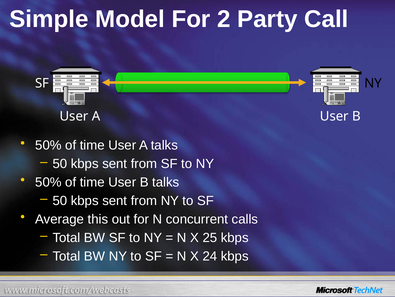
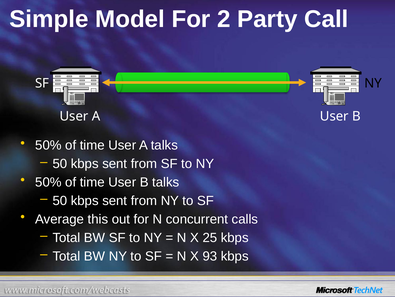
24: 24 -> 93
